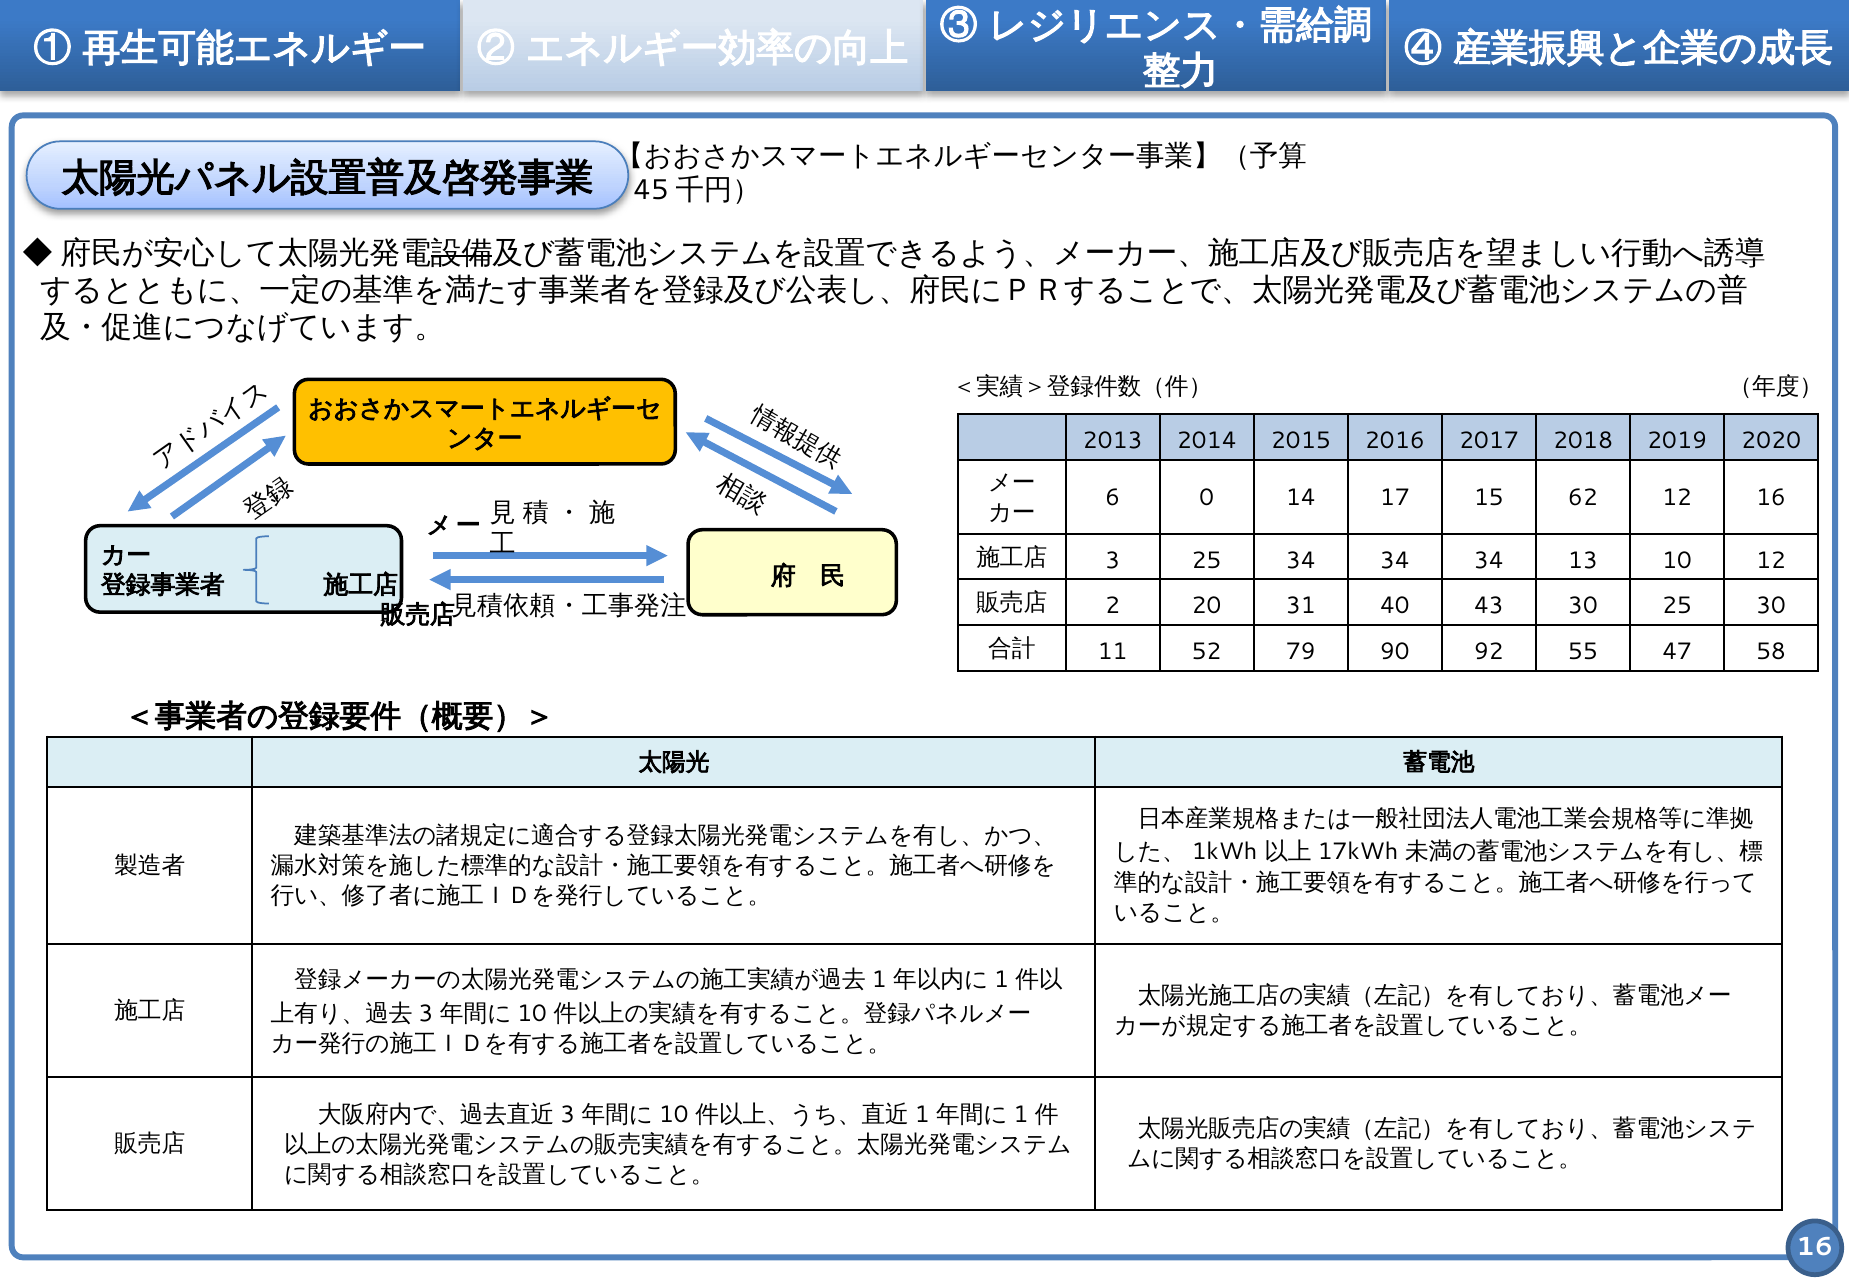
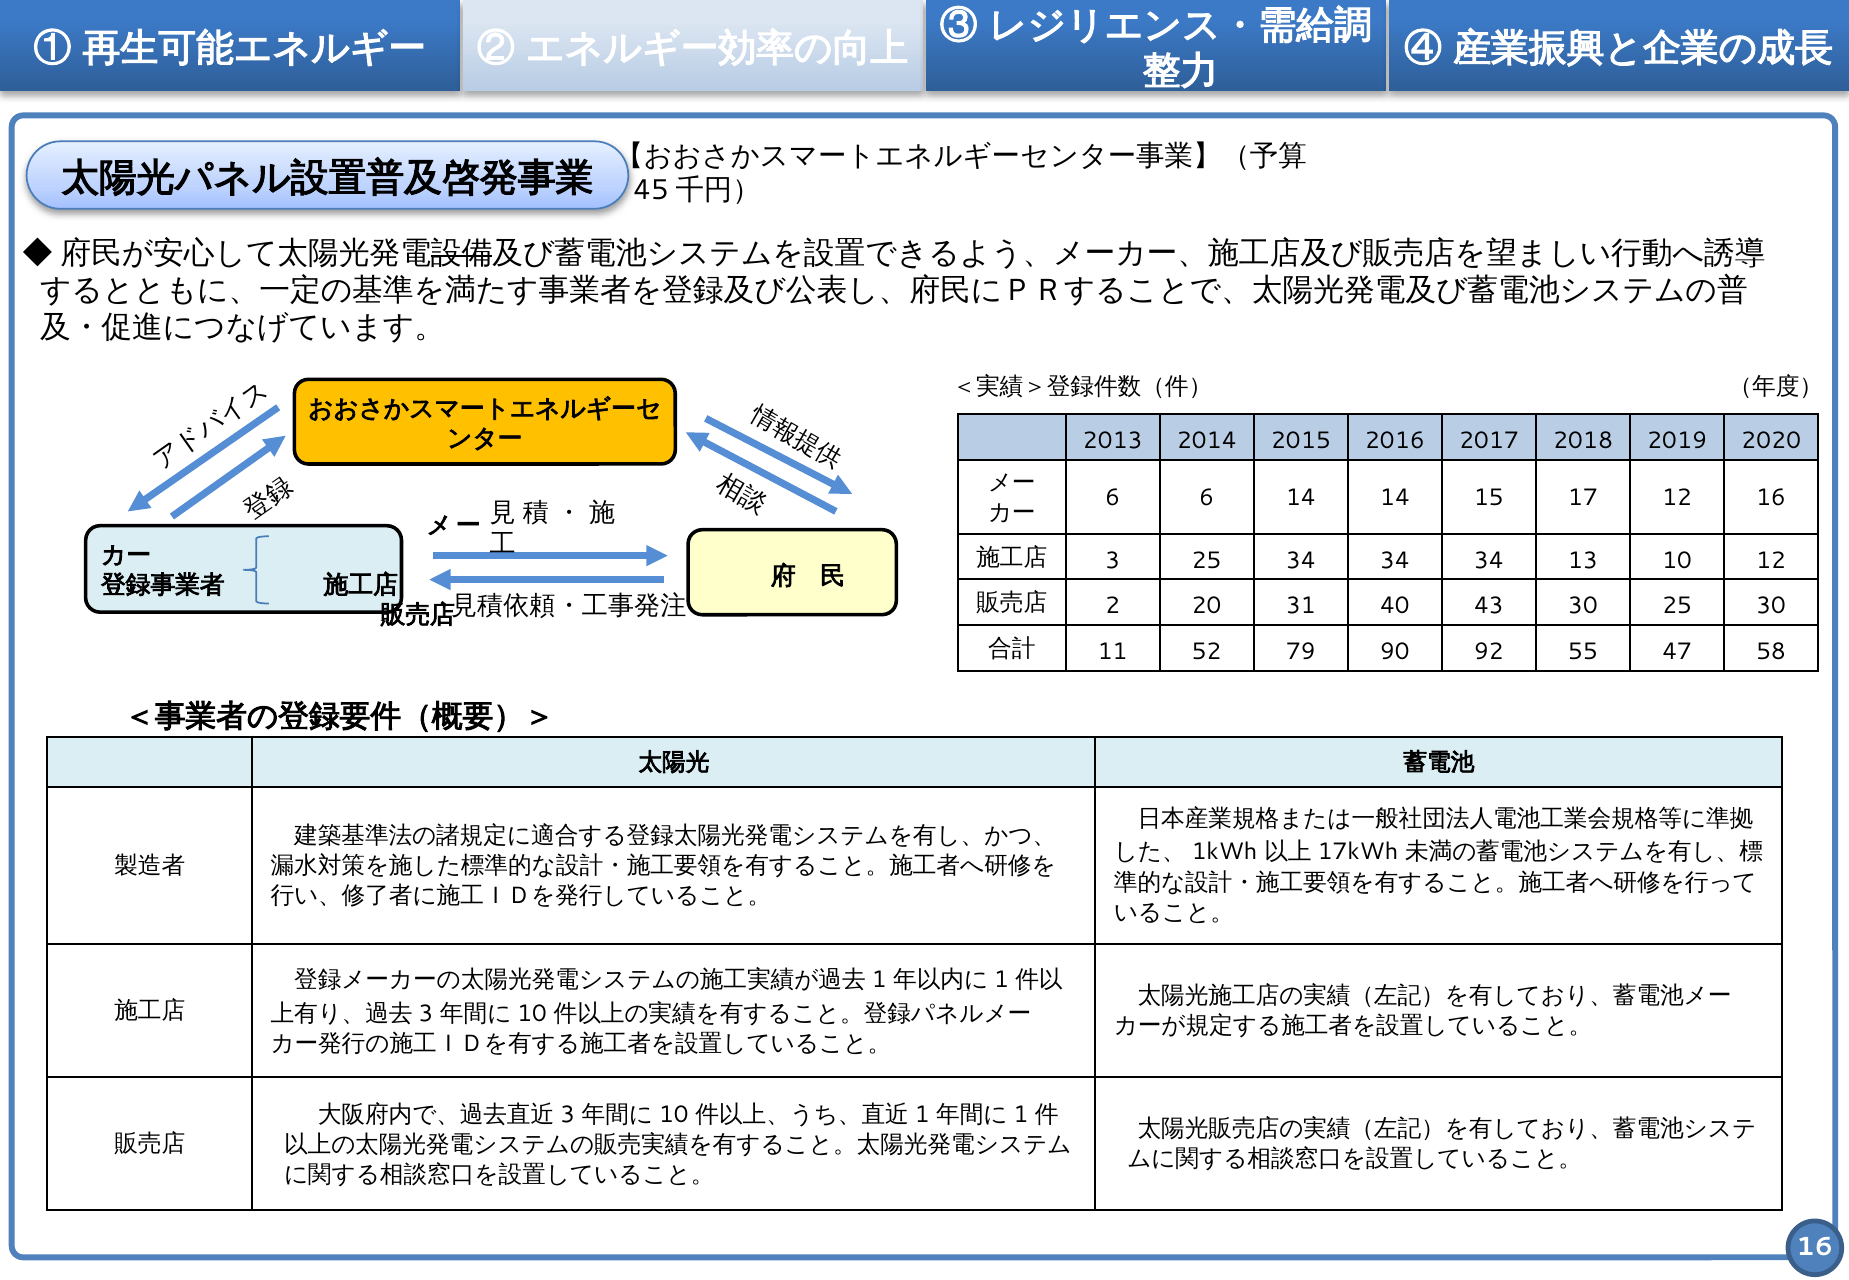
6 0: 0 -> 6
14 17: 17 -> 14
62: 62 -> 17
